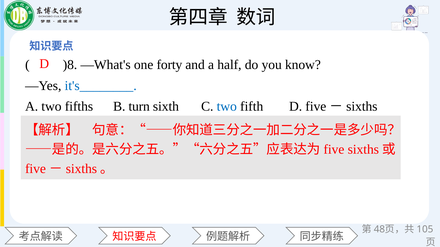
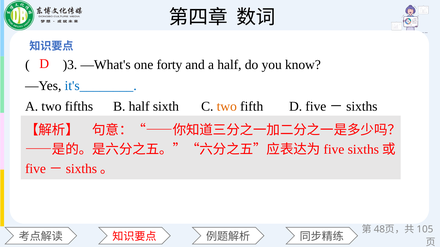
)8: )8 -> )3
B turn: turn -> half
two at (227, 107) colour: blue -> orange
